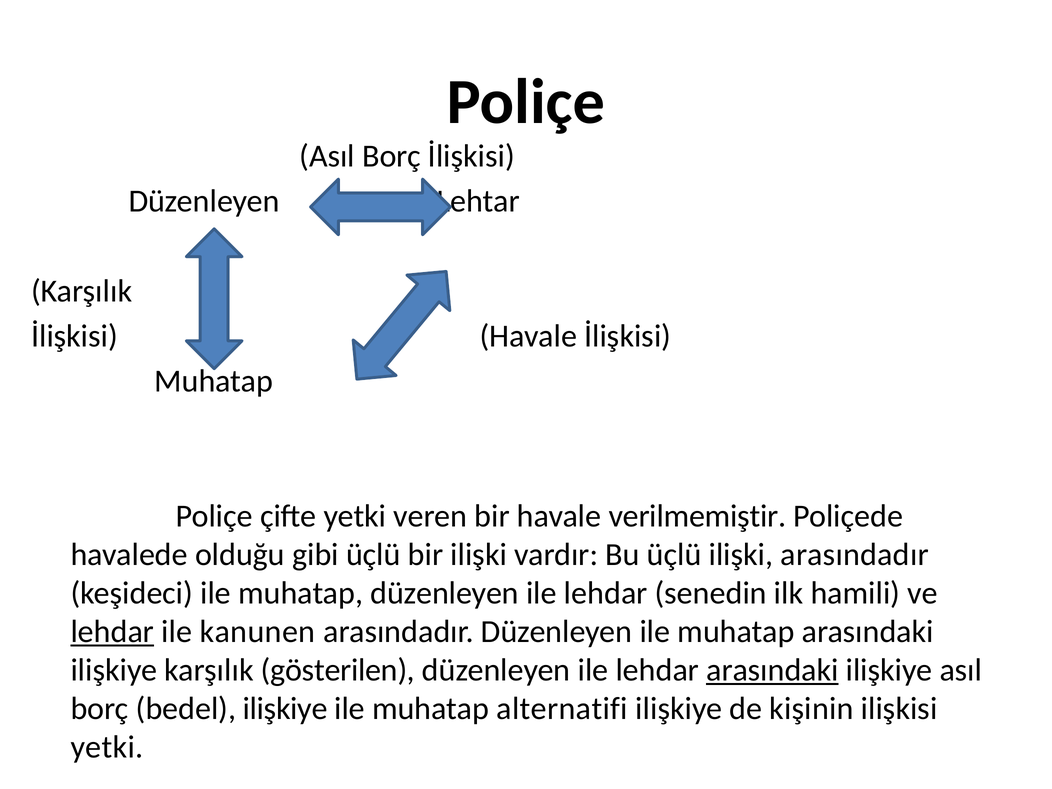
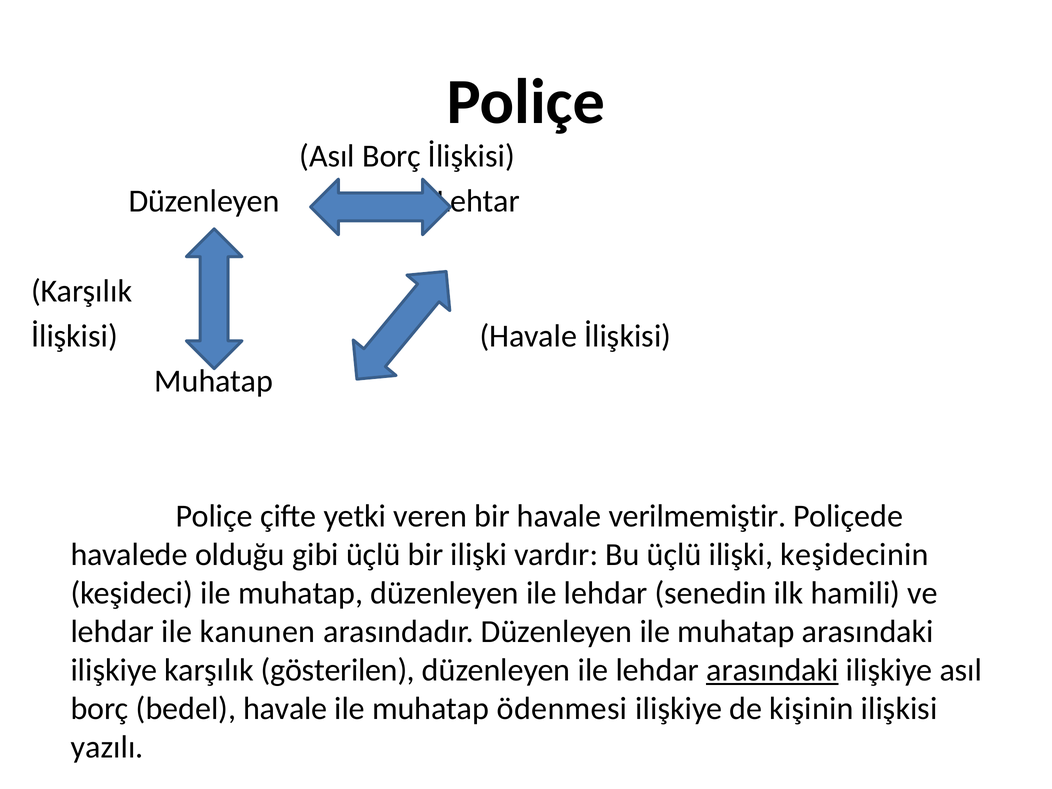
ilişki arasındadır: arasındadır -> keşidecinin
lehdar at (112, 632) underline: present -> none
bedel ilişkiye: ilişkiye -> havale
alternatifi: alternatifi -> ödenmesi
yetki at (107, 747): yetki -> yazılı
